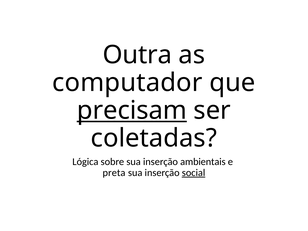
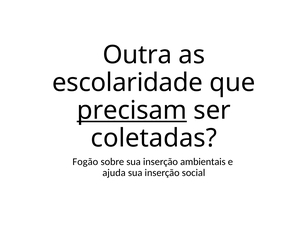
computador: computador -> escolaridade
Lógica: Lógica -> Fogão
preta: preta -> ajuda
social underline: present -> none
